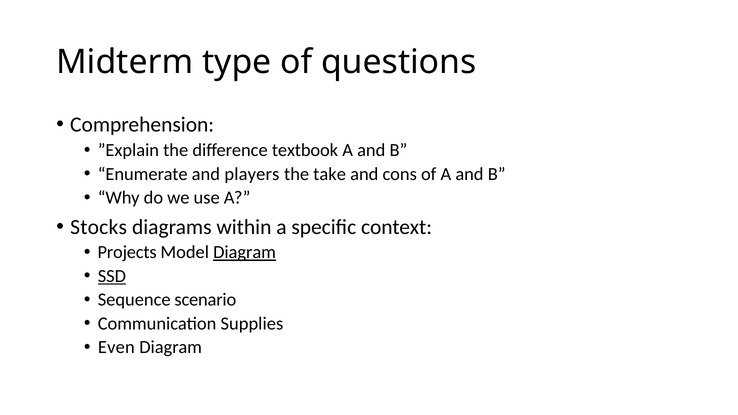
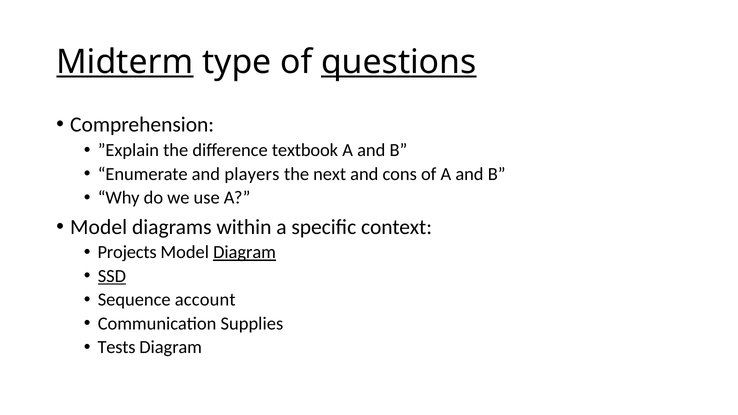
Midterm underline: none -> present
questions underline: none -> present
take: take -> next
Stocks at (99, 227): Stocks -> Model
scenario: scenario -> account
Even: Even -> Tests
